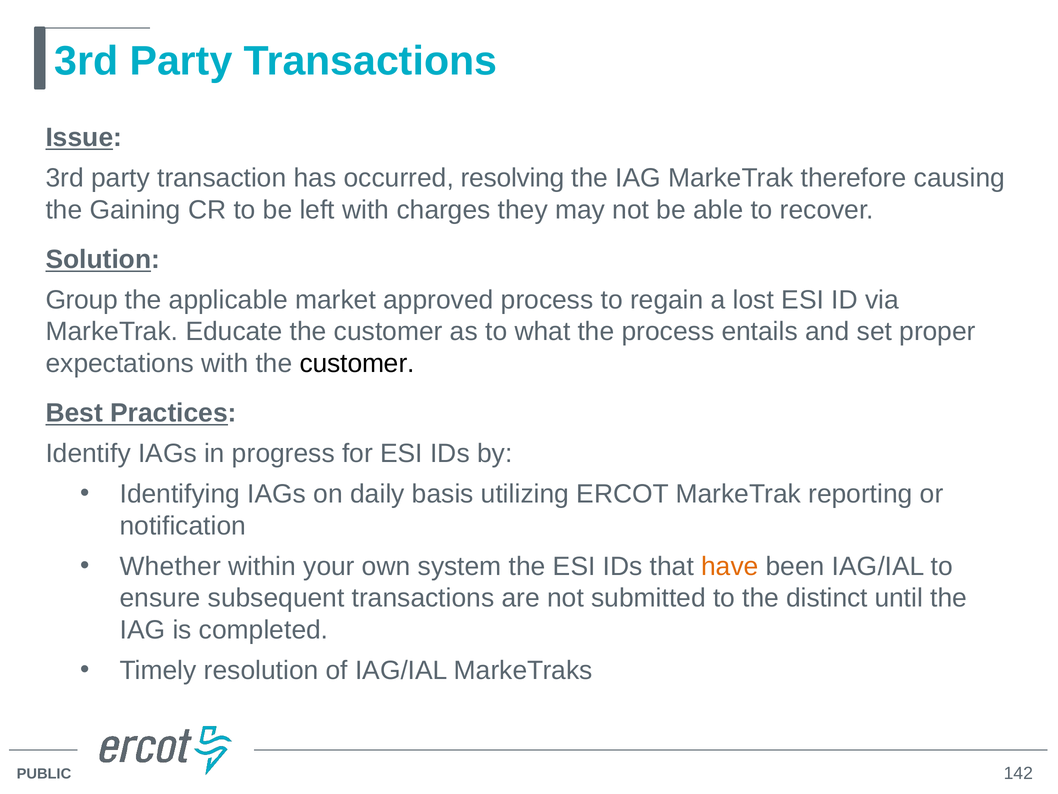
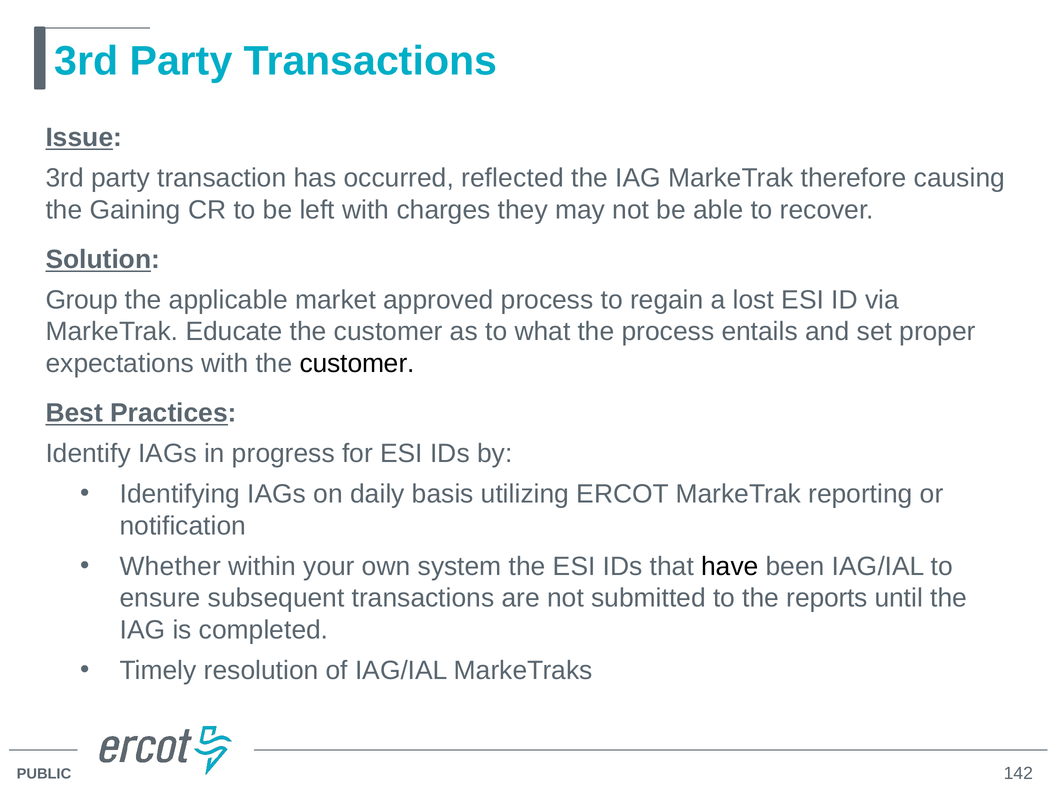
resolving: resolving -> reflected
have colour: orange -> black
distinct: distinct -> reports
